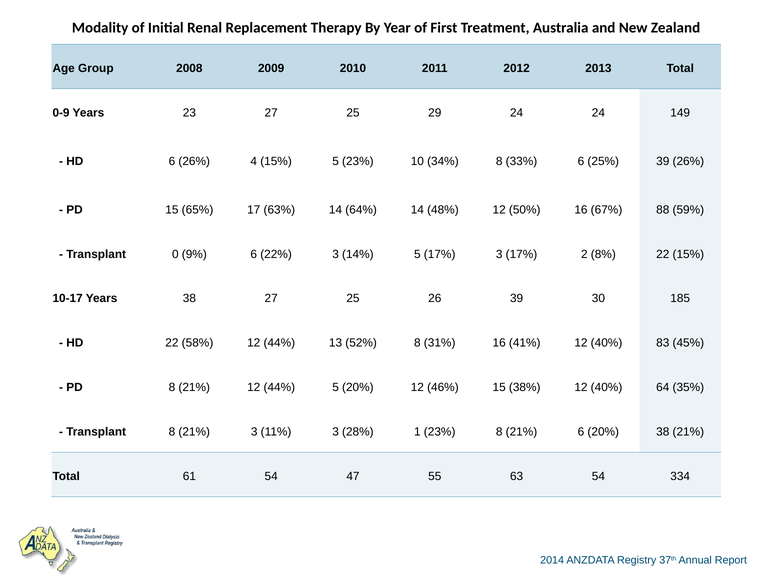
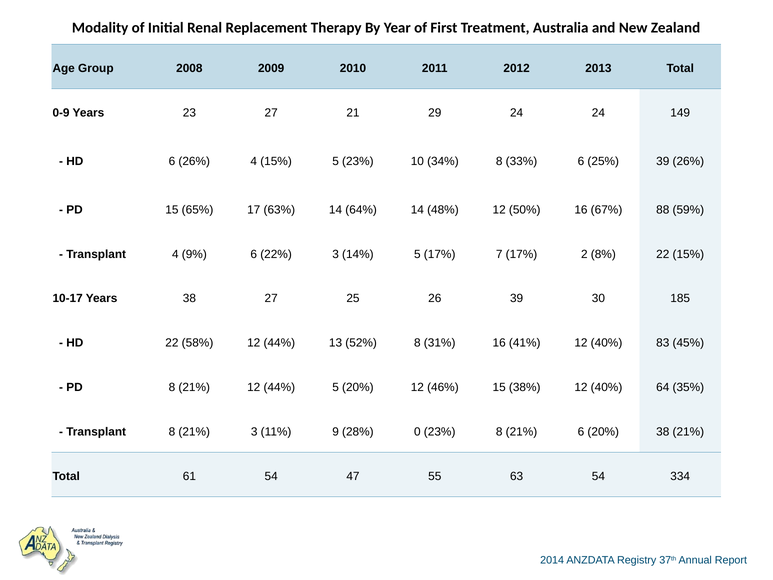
23 27 25: 25 -> 21
Transplant 0: 0 -> 4
17% 3: 3 -> 7
11% 3: 3 -> 9
1: 1 -> 0
